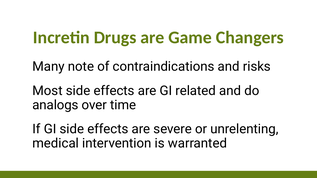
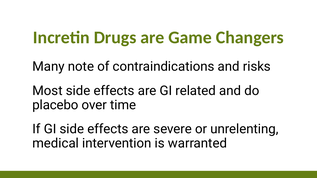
analogs: analogs -> placebo
